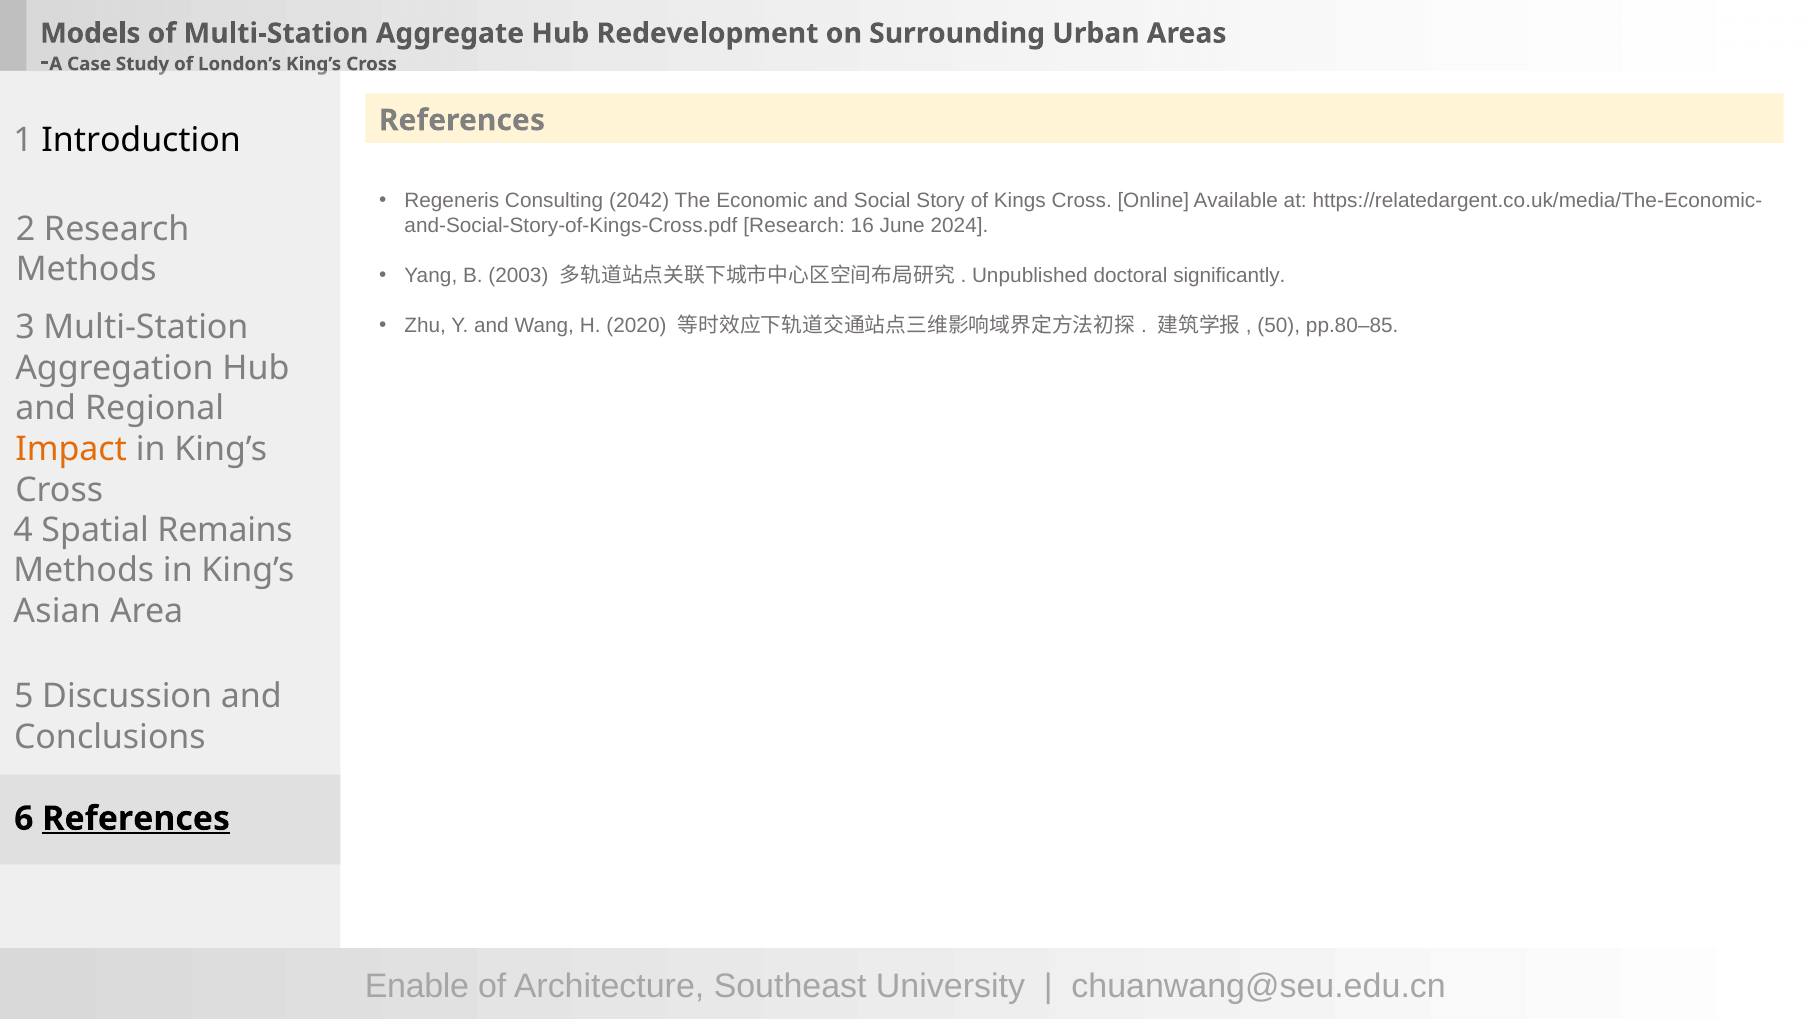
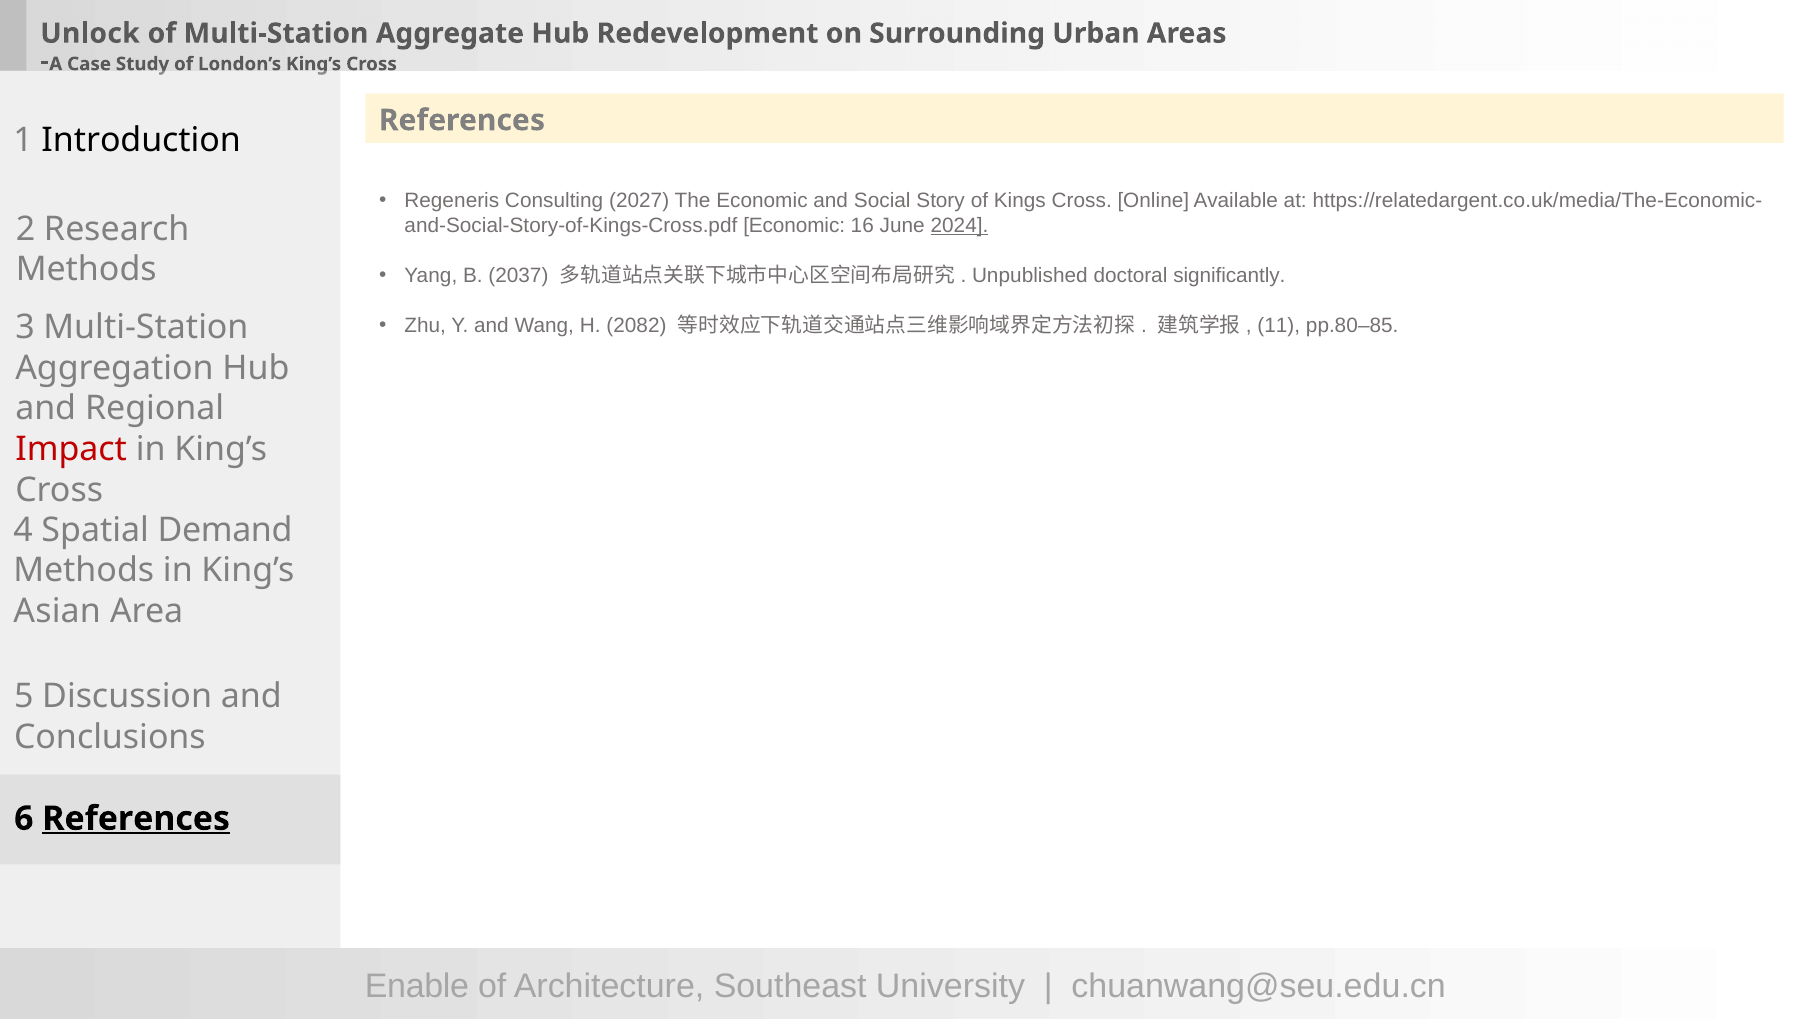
Models: Models -> Unlock
2042: 2042 -> 2027
Research at (794, 226): Research -> Economic
2024 underline: none -> present
2003: 2003 -> 2037
2020: 2020 -> 2082
50: 50 -> 11
Impact colour: orange -> red
Remains: Remains -> Demand
